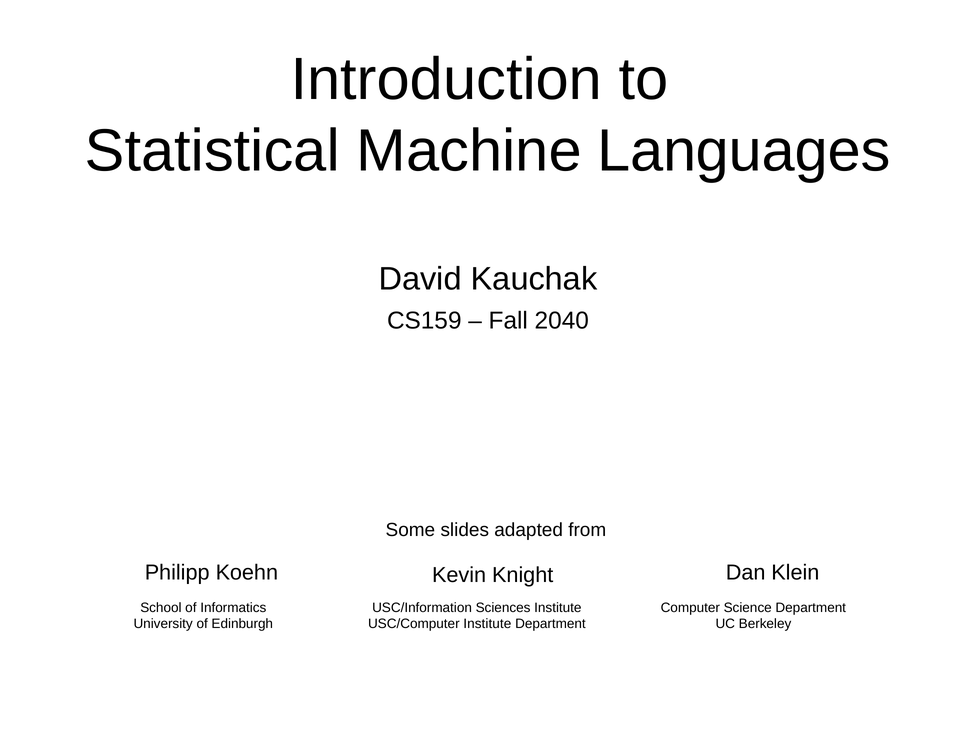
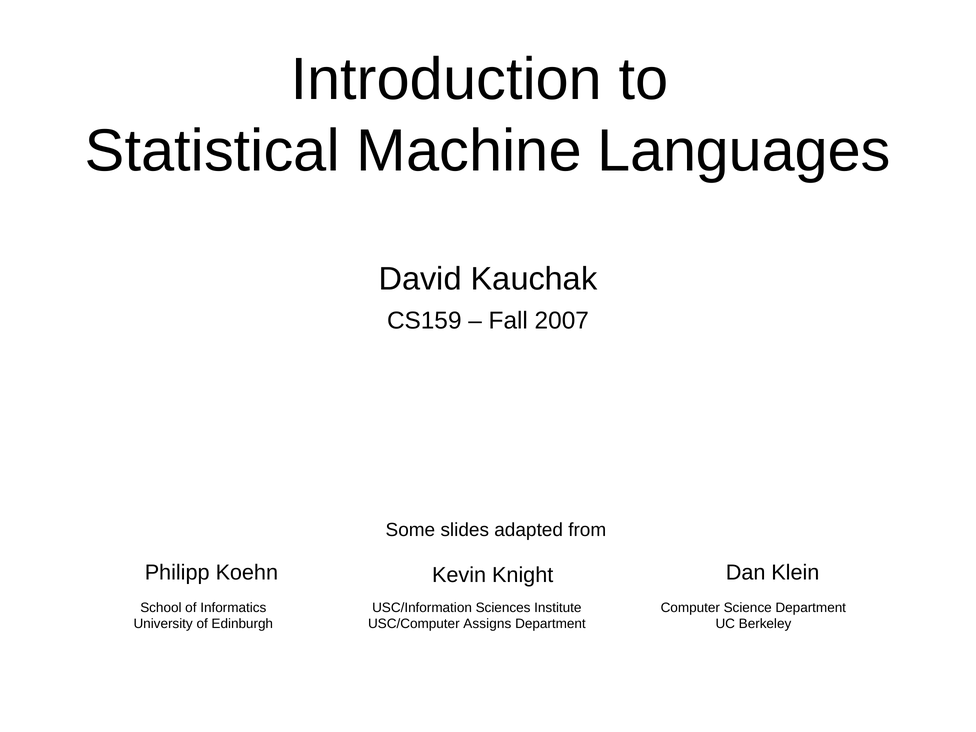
2040: 2040 -> 2007
USC/Computer Institute: Institute -> Assigns
